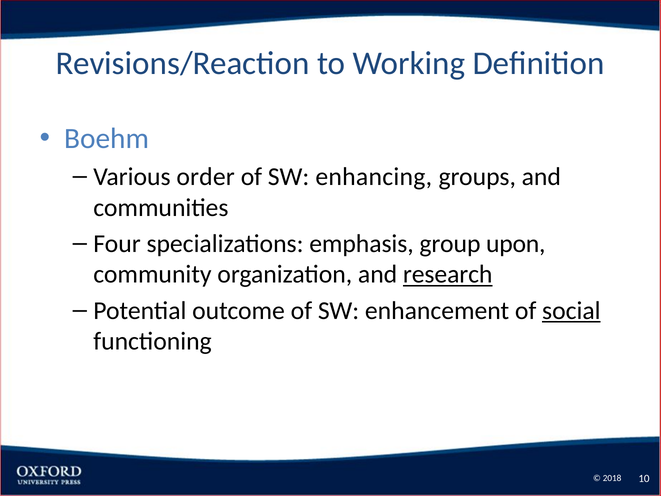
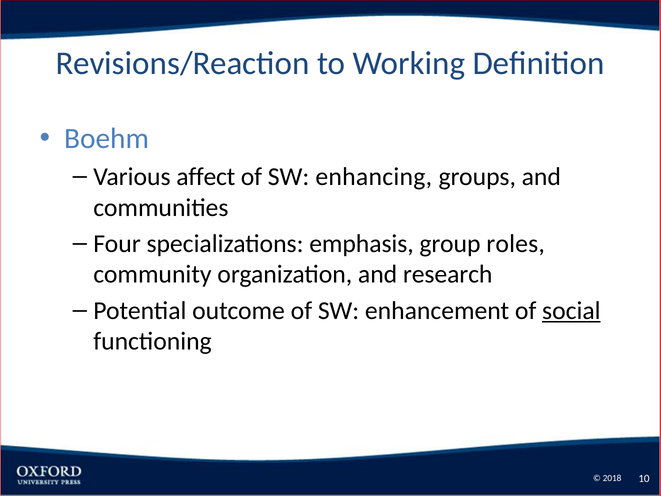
order: order -> affect
upon: upon -> roles
research underline: present -> none
